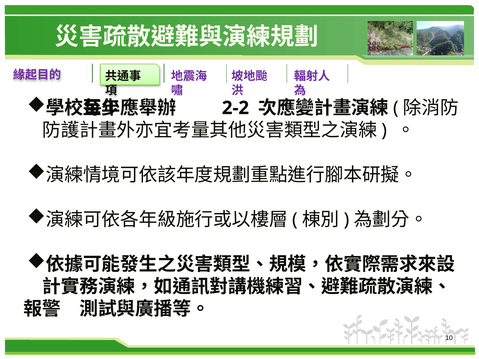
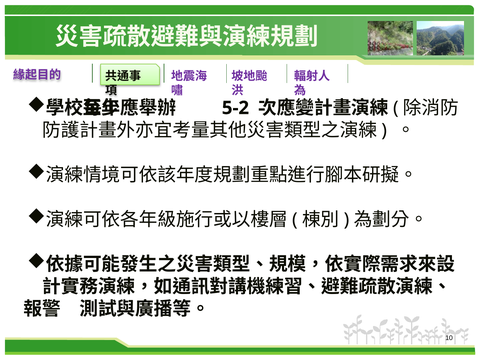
2-2: 2-2 -> 5-2
